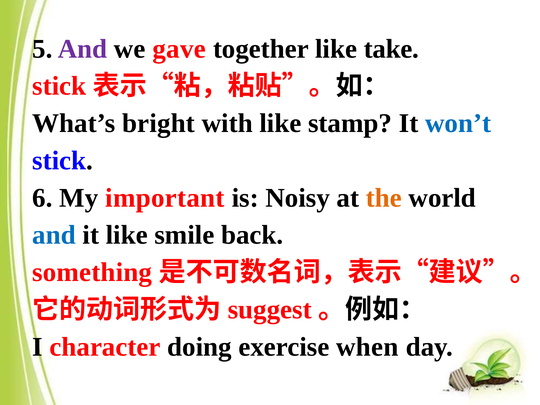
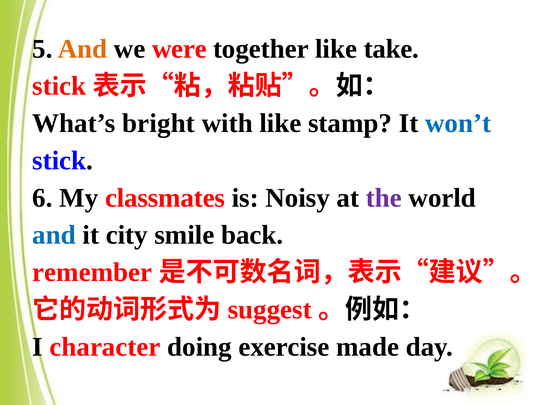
And at (83, 49) colour: purple -> orange
gave: gave -> were
important: important -> classmates
the colour: orange -> purple
it like: like -> city
something: something -> remember
when: when -> made
